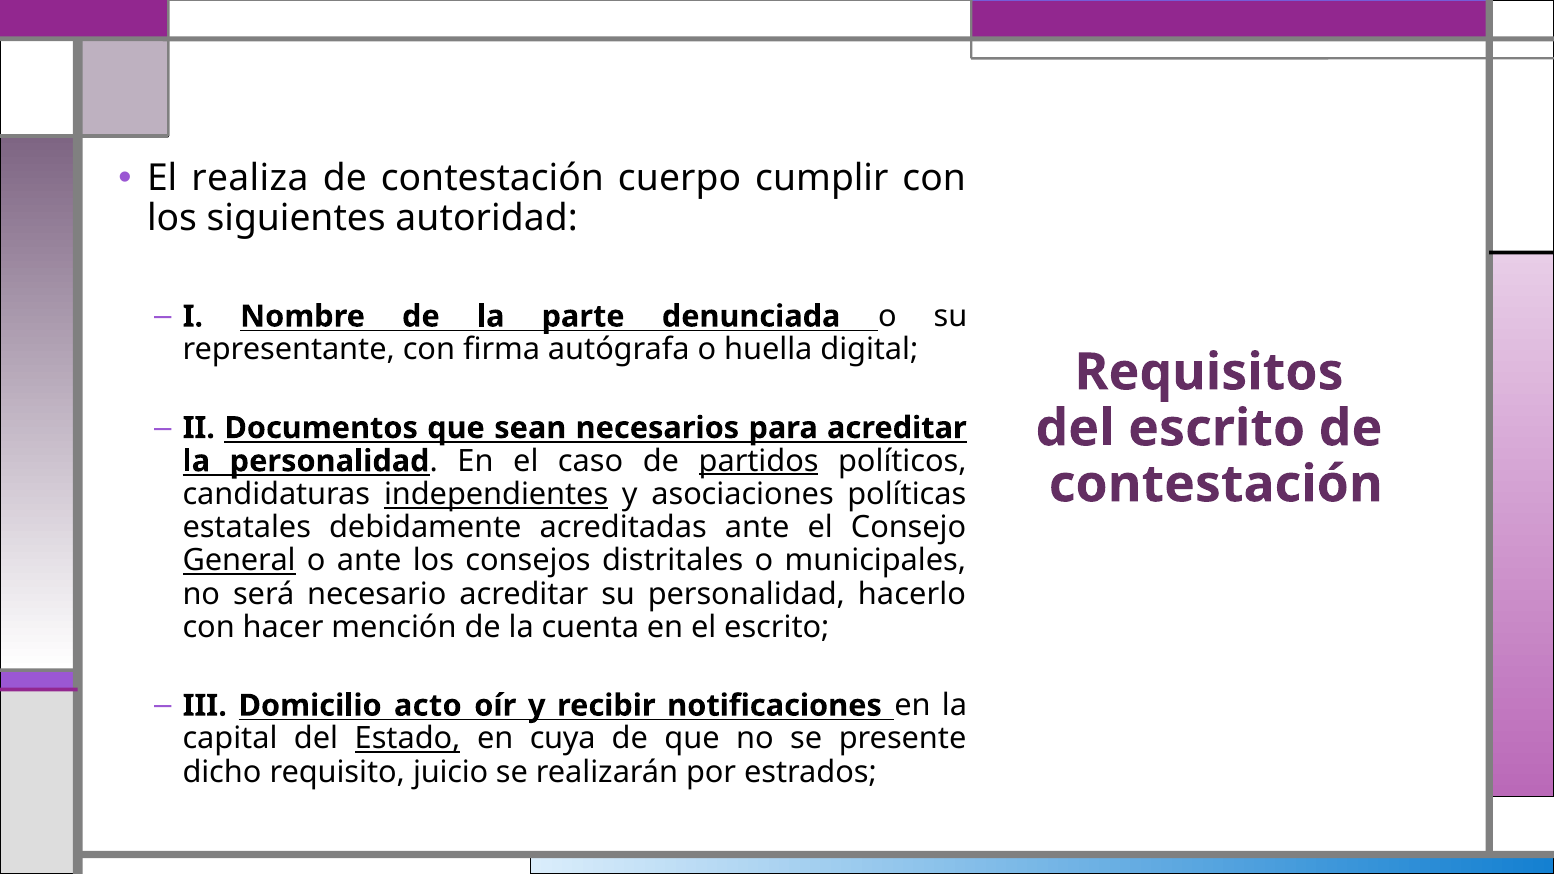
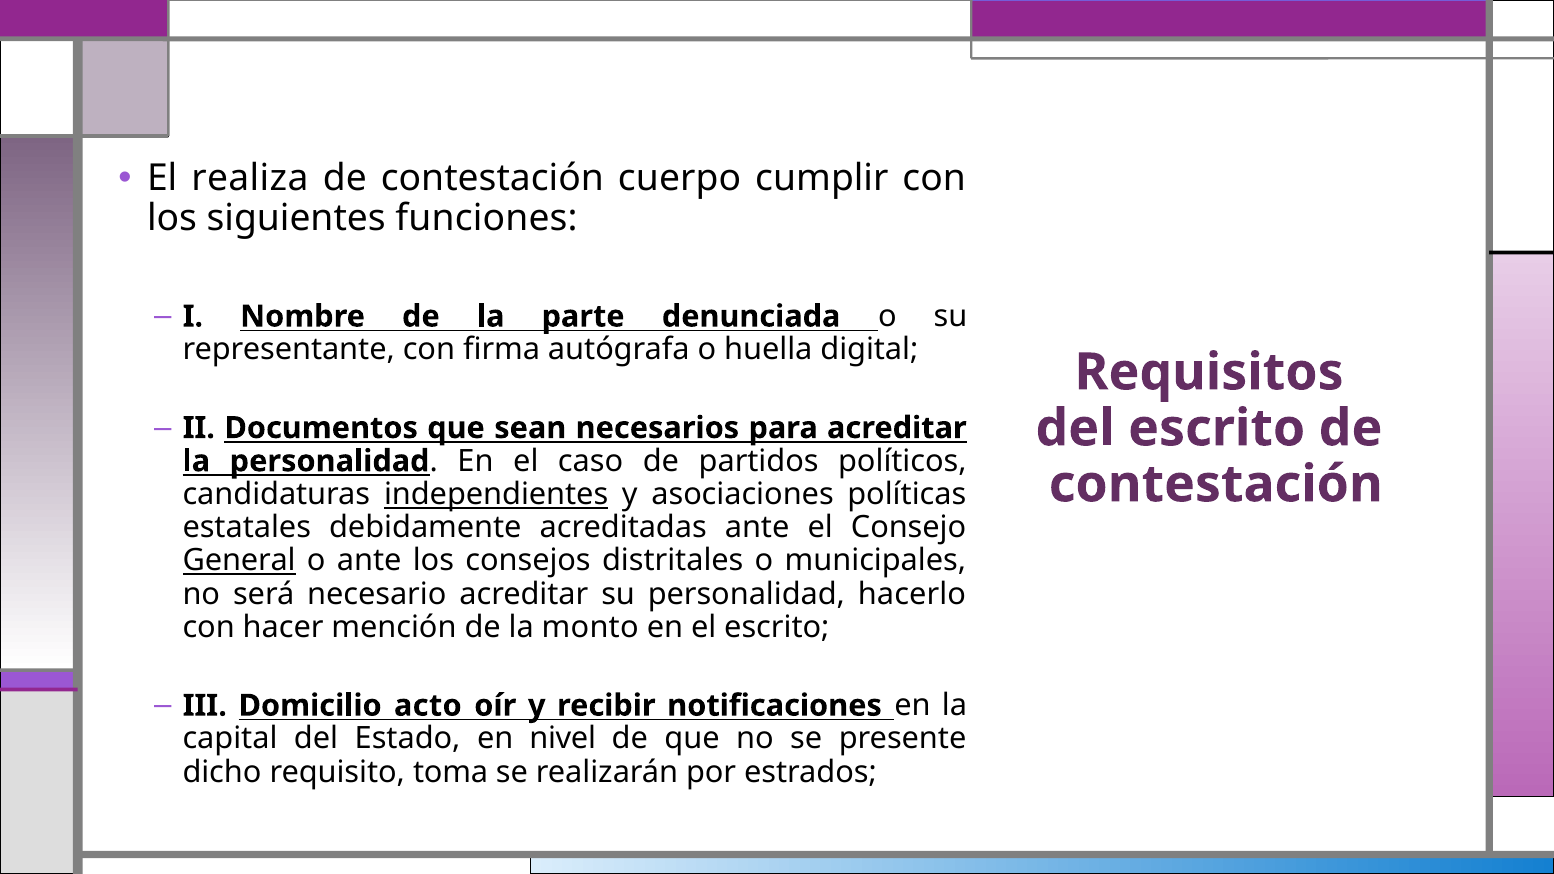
autoridad: autoridad -> funciones
partidos underline: present -> none
cuenta: cuenta -> monto
Estado underline: present -> none
cuya: cuya -> nivel
juicio: juicio -> toma
